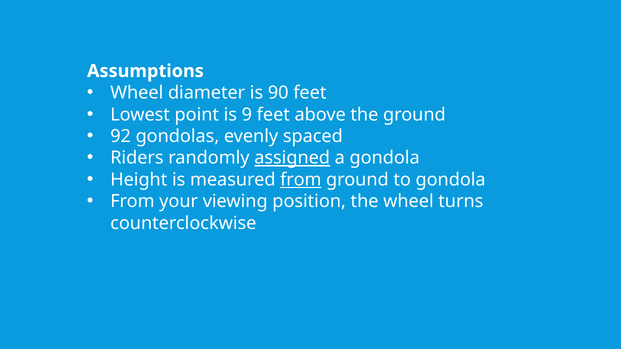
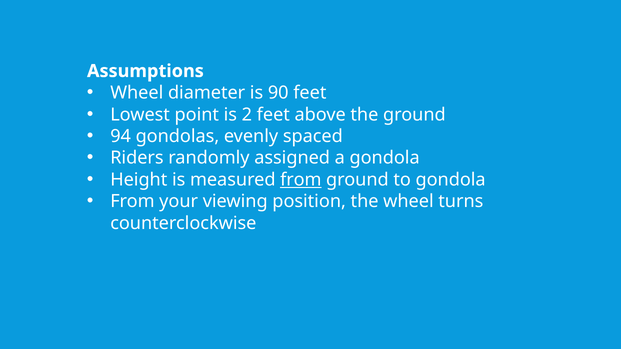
9: 9 -> 2
92: 92 -> 94
assigned underline: present -> none
